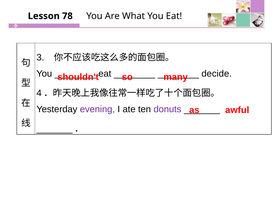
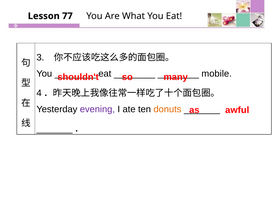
78: 78 -> 77
decide: decide -> mobile
donuts colour: purple -> orange
